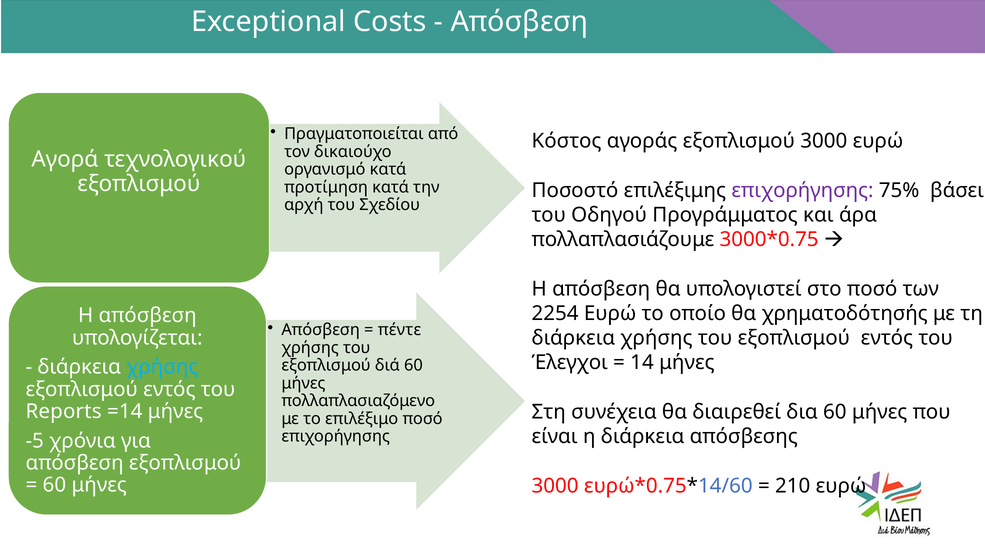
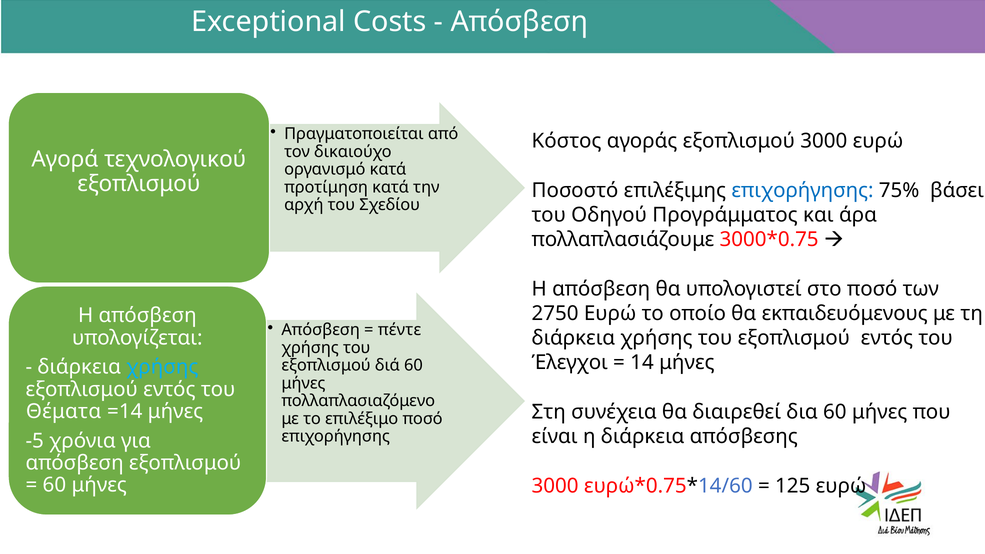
επιχορήγησης at (802, 190) colour: purple -> blue
2254: 2254 -> 2750
χρηματοδότησής: χρηματοδότησής -> εκπαιδευόμενους
Reports: Reports -> Θέματα
210: 210 -> 125
